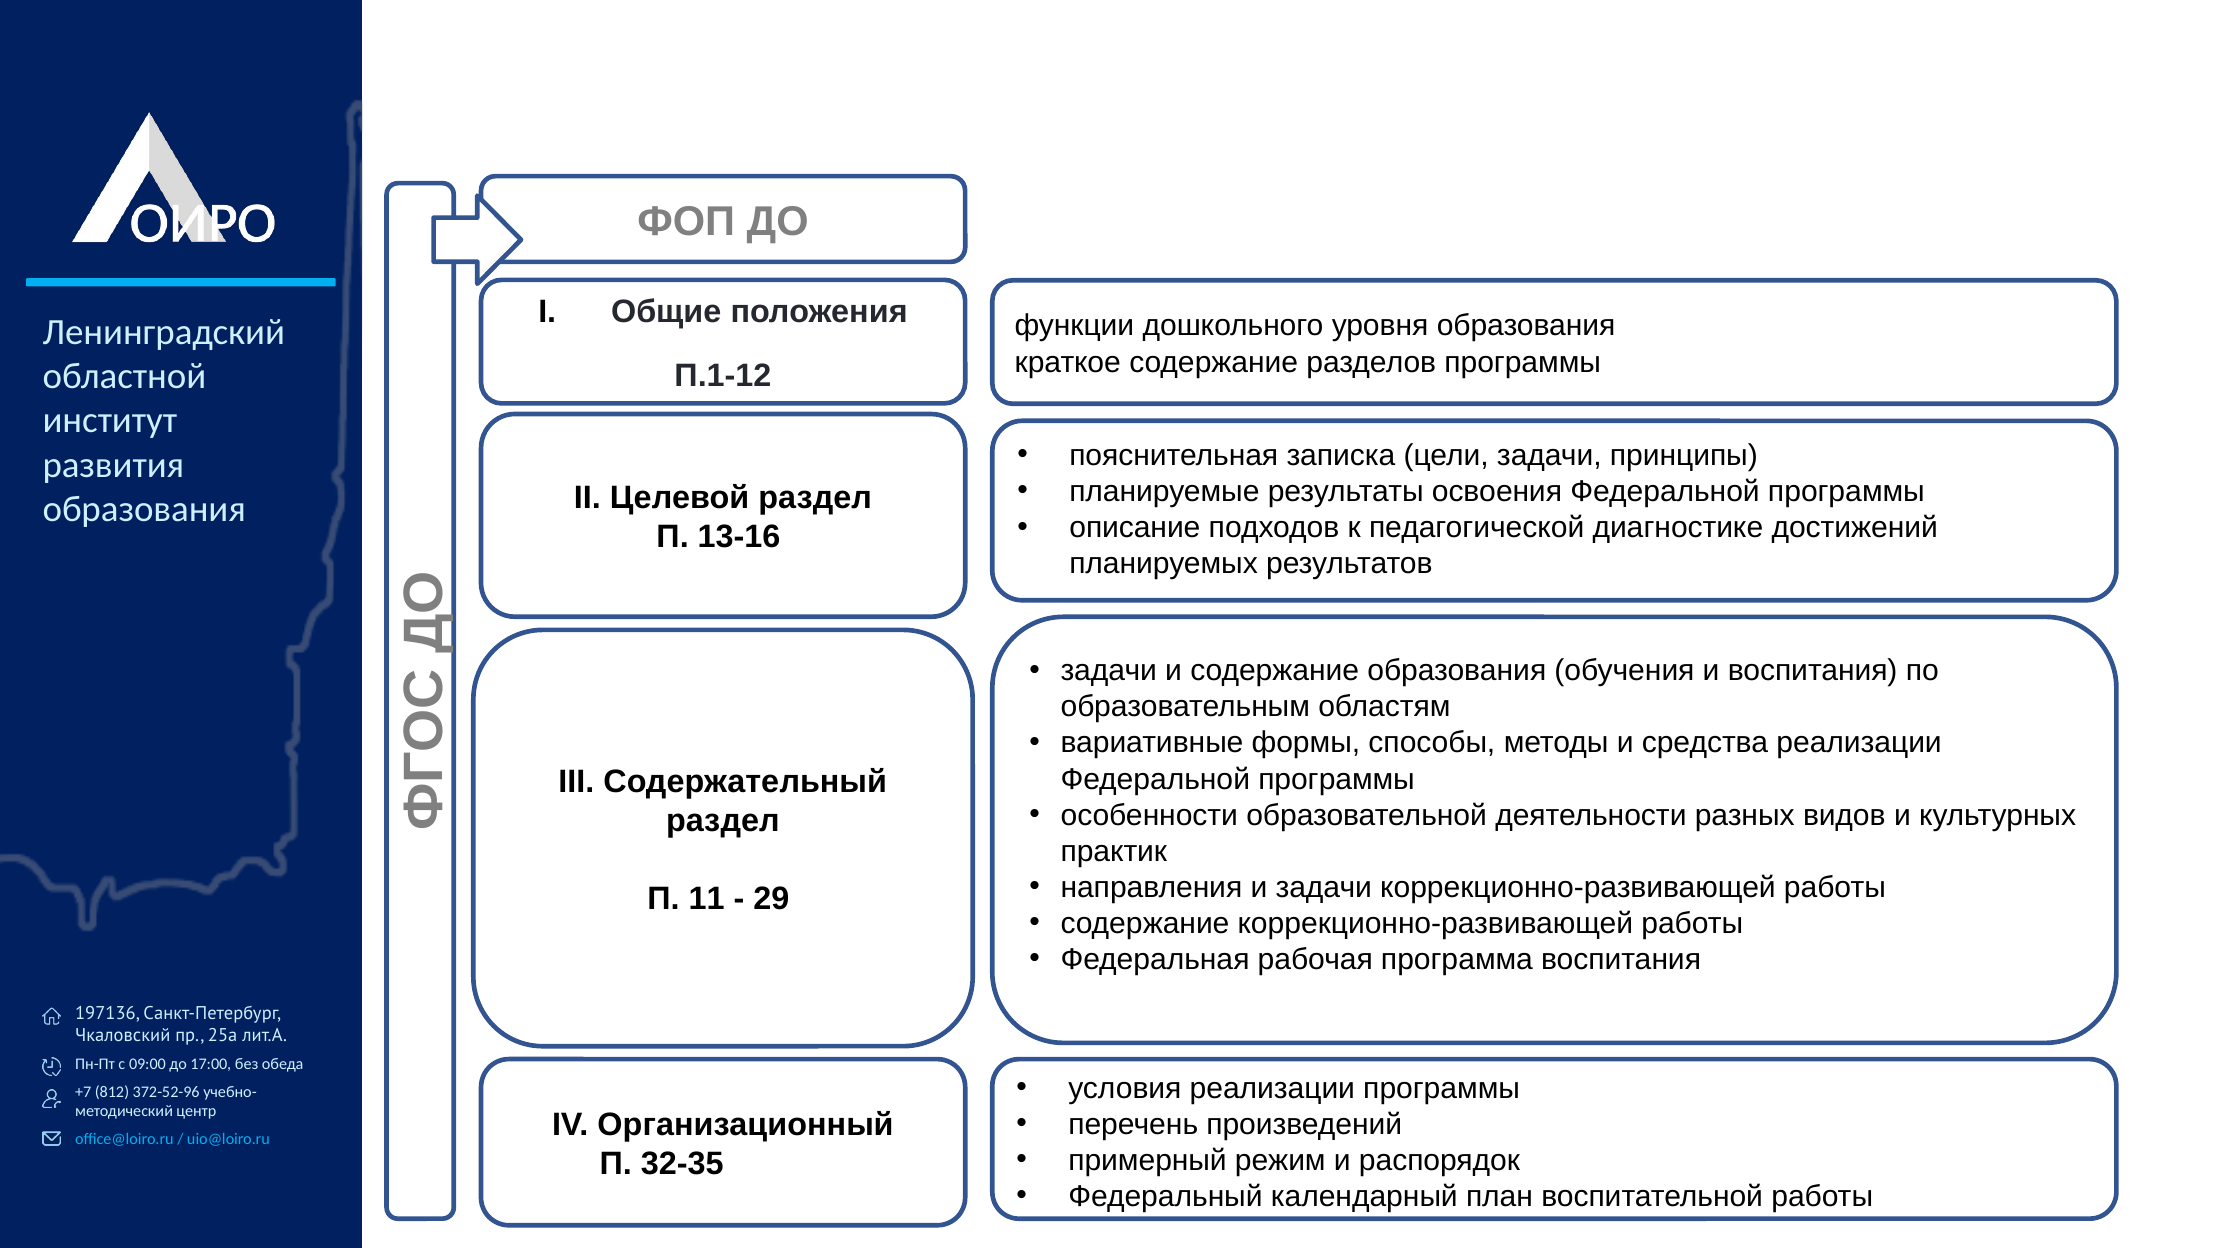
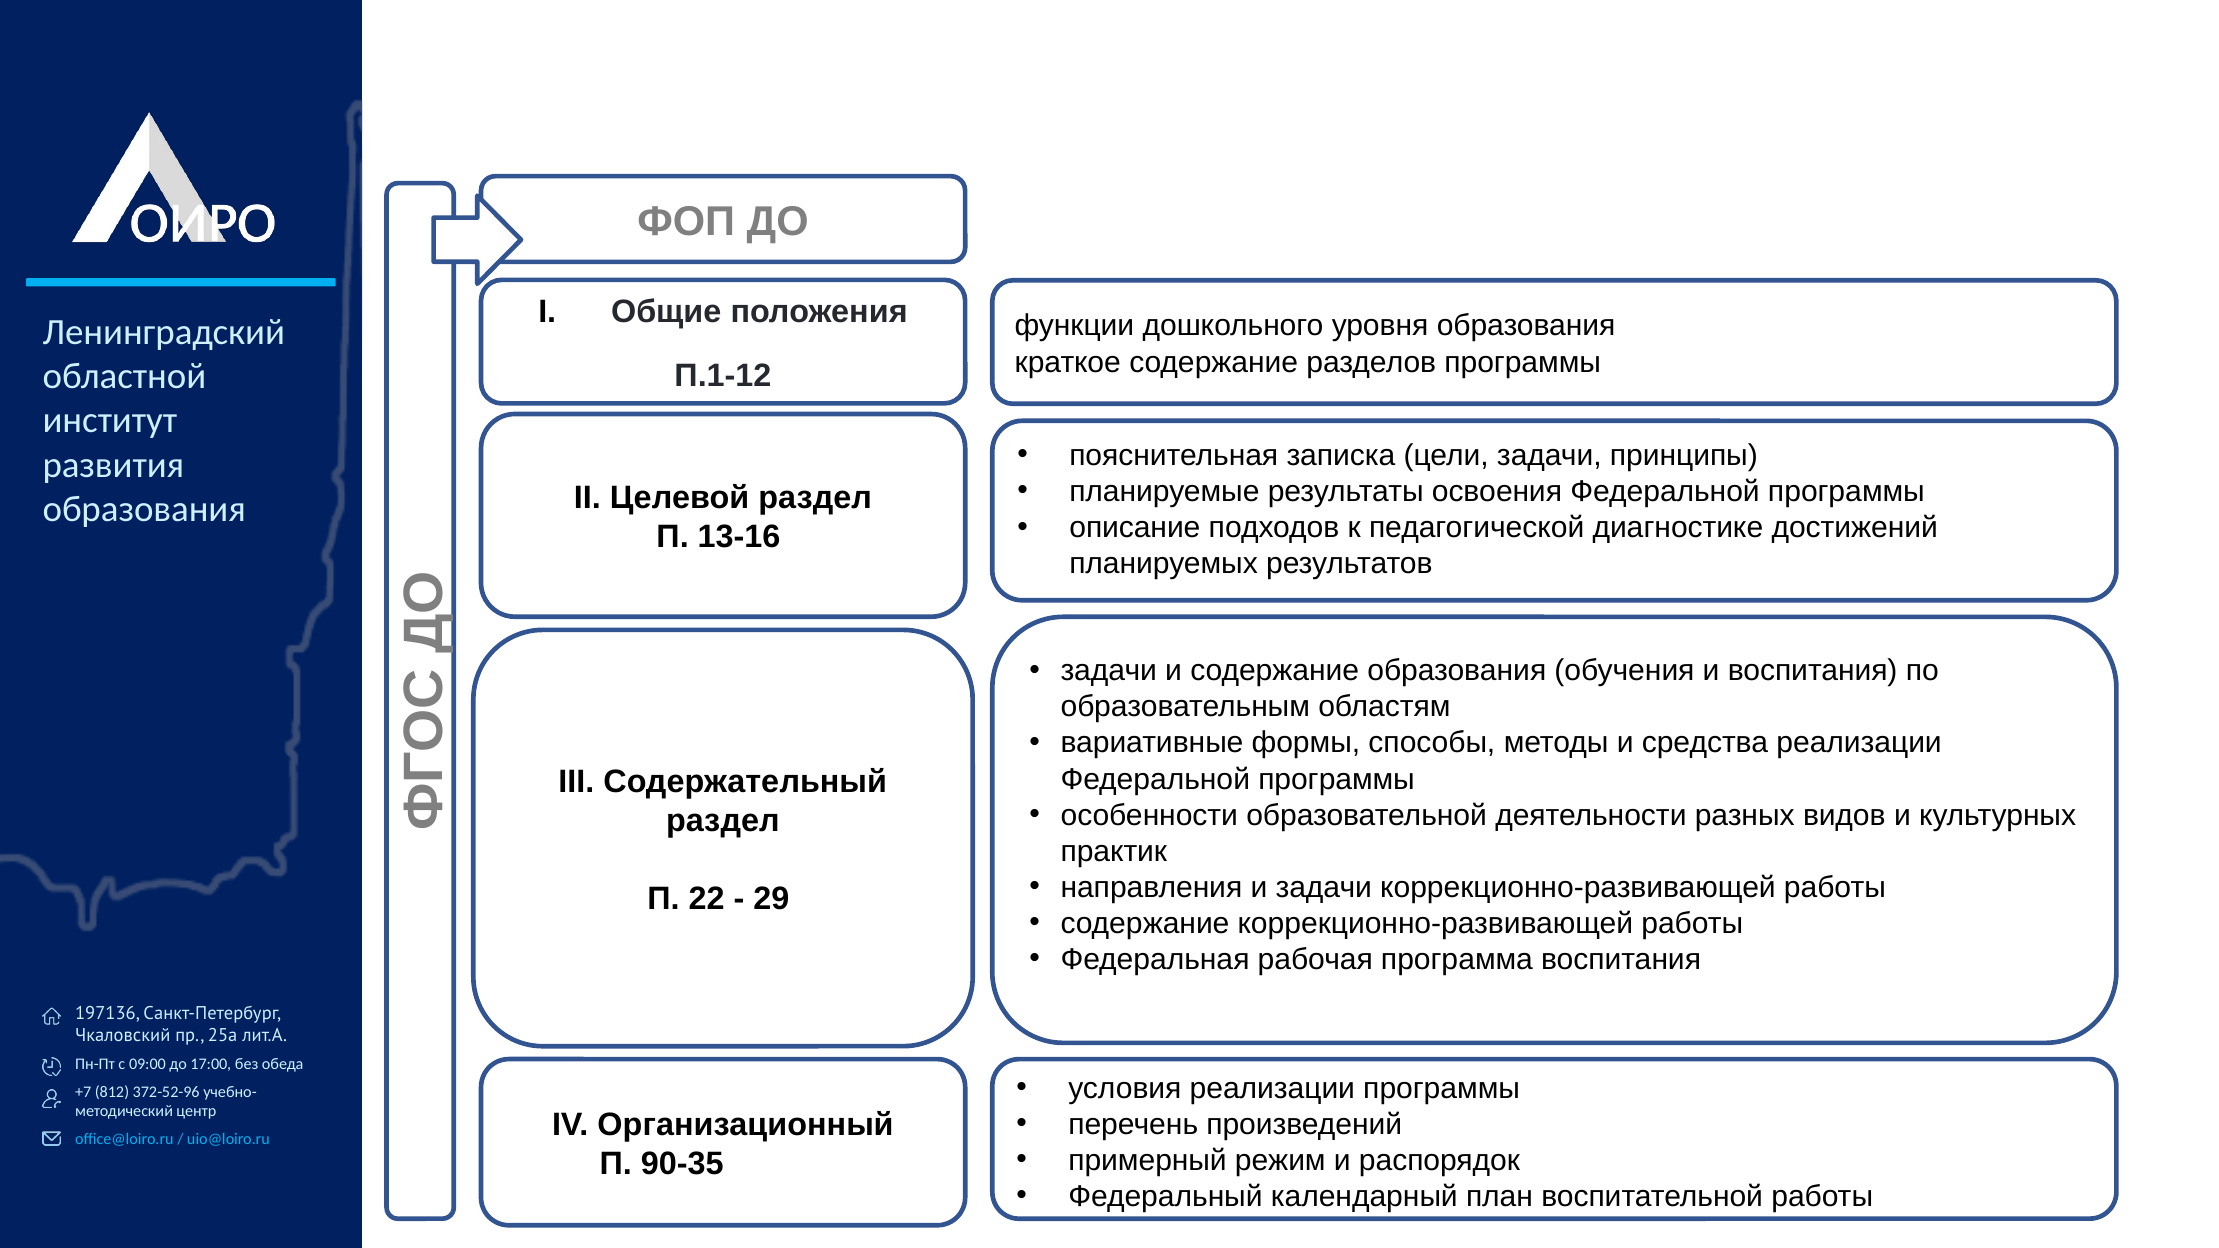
11: 11 -> 22
32-35: 32-35 -> 90-35
